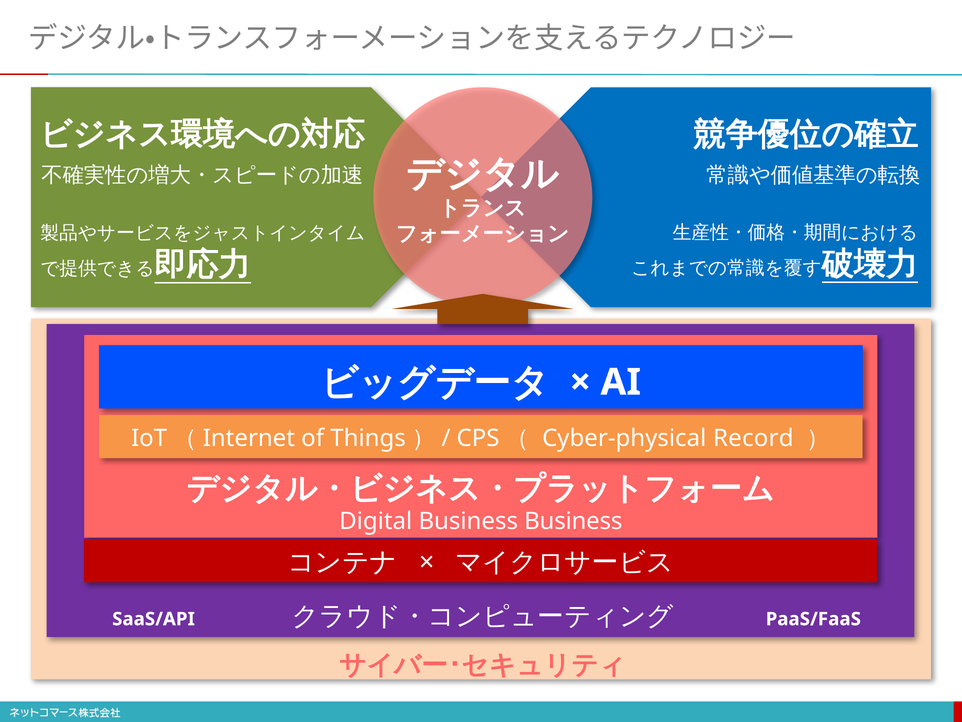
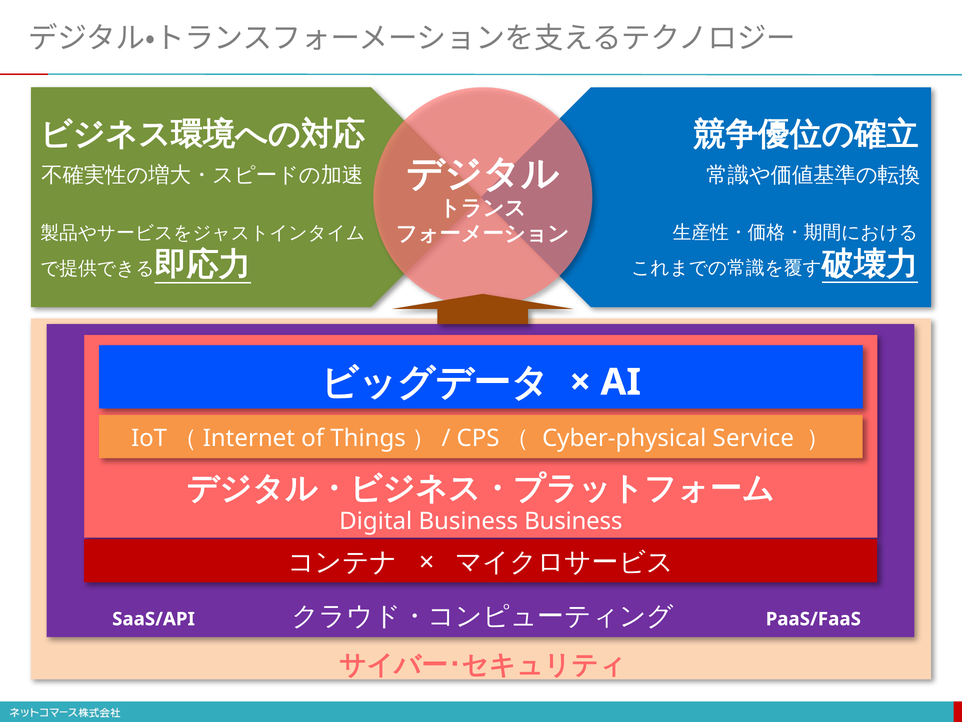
Record: Record -> Service
